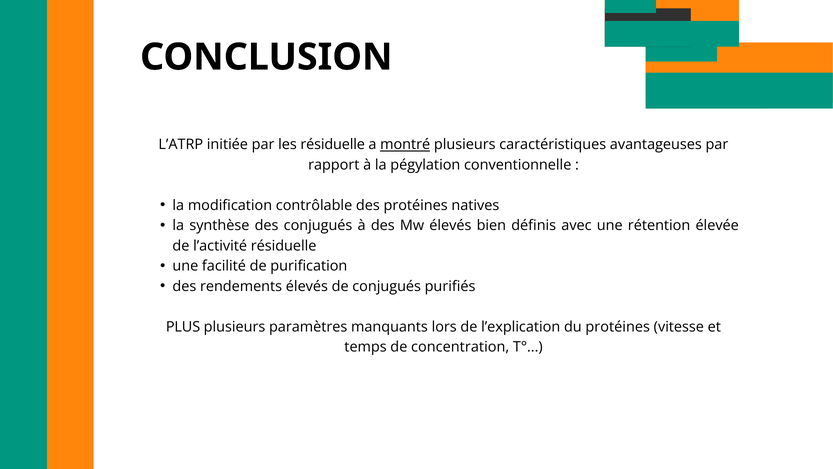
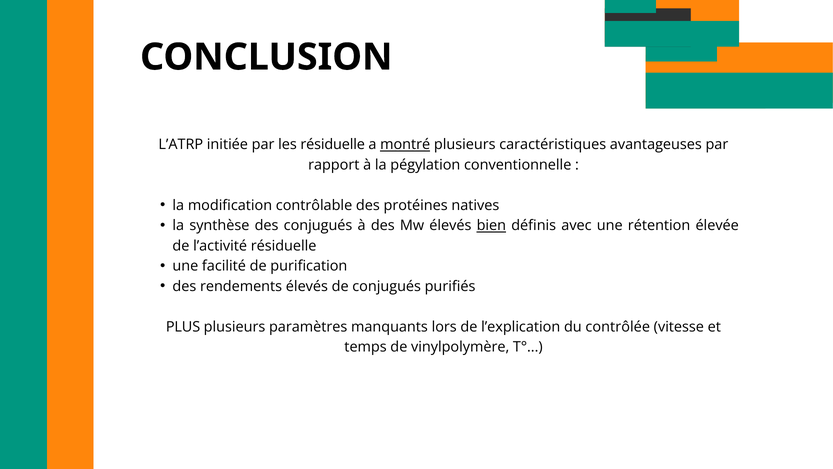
bien underline: none -> present
du protéines: protéines -> contrôlée
concentration: concentration -> vinylpolymère
